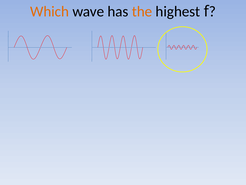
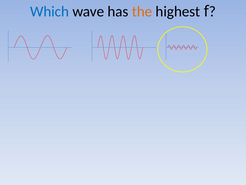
Which colour: orange -> blue
